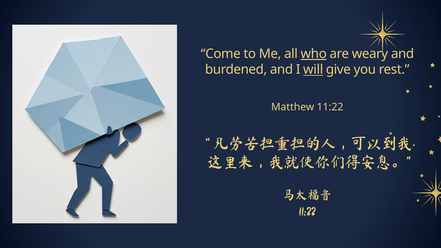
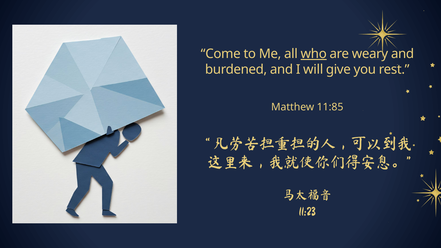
will underline: present -> none
Matthew 11:22: 11:22 -> 11:85
11:22 at (307, 213): 11:22 -> 11:23
